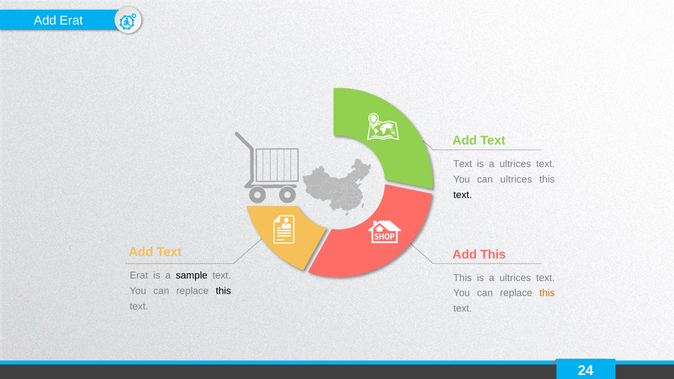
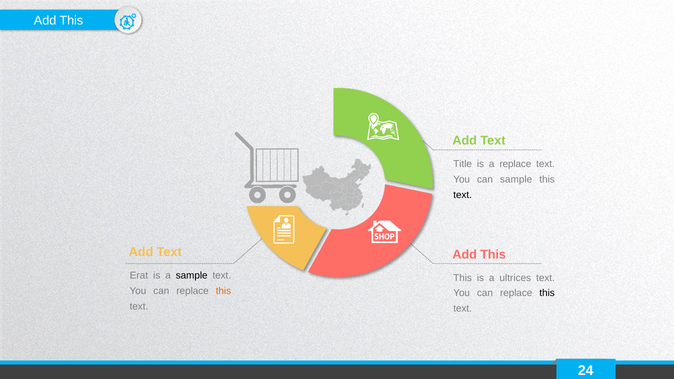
Erat at (71, 20): Erat -> This
Text at (463, 164): Text -> Title
ultrices at (515, 164): ultrices -> replace
can ultrices: ultrices -> sample
this at (223, 291) colour: black -> orange
this at (547, 293) colour: orange -> black
